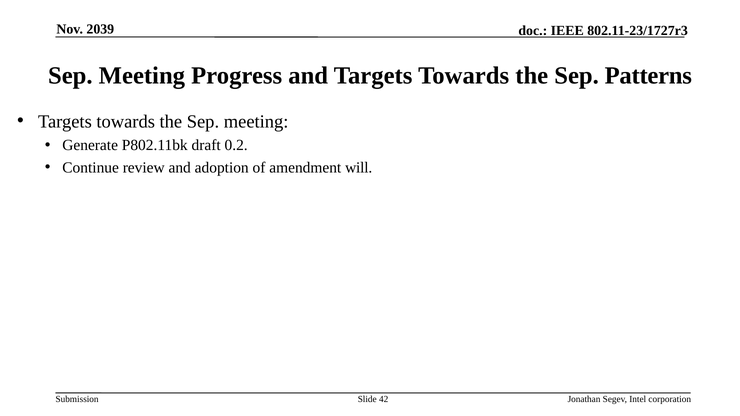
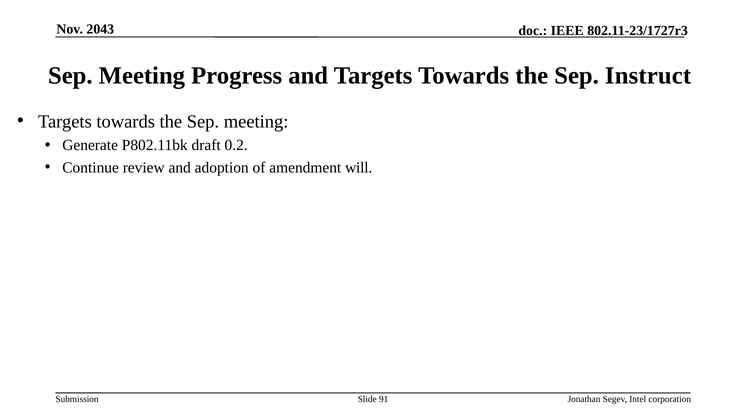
2039: 2039 -> 2043
Patterns: Patterns -> Instruct
42: 42 -> 91
